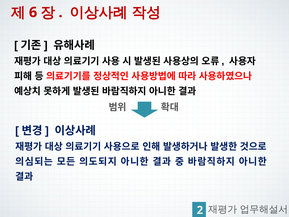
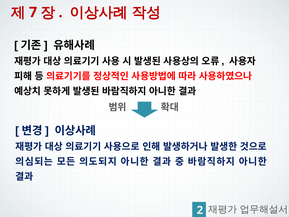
6: 6 -> 7
